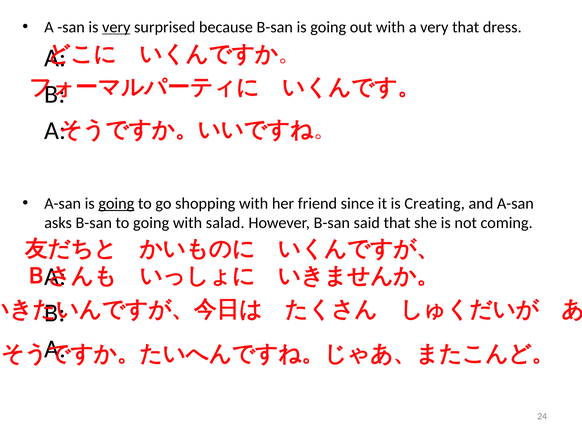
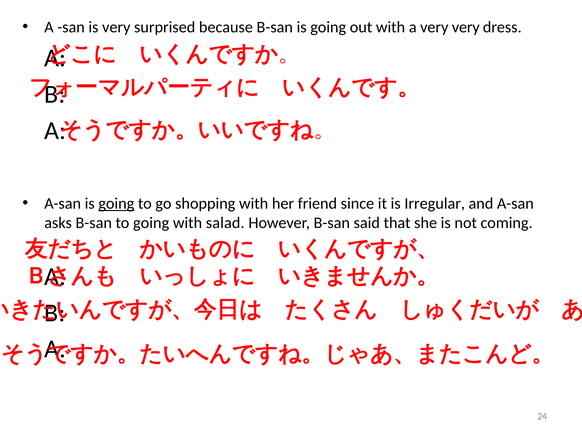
very at (116, 27) underline: present -> none
very that: that -> very
Creating: Creating -> Irregular
